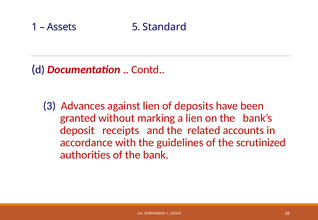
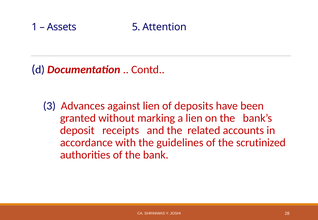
Standard: Standard -> Attention
